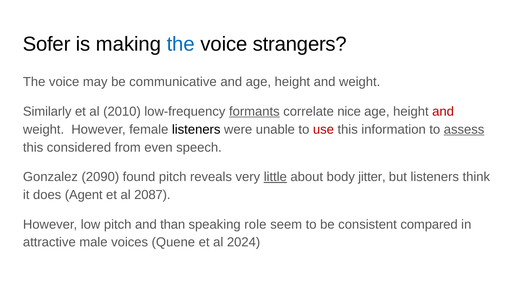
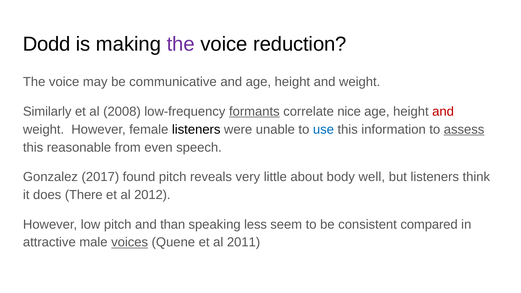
Sofer: Sofer -> Dodd
the at (181, 44) colour: blue -> purple
strangers: strangers -> reduction
2010: 2010 -> 2008
use colour: red -> blue
considered: considered -> reasonable
2090: 2090 -> 2017
little underline: present -> none
jitter: jitter -> well
Agent: Agent -> There
2087: 2087 -> 2012
role: role -> less
voices underline: none -> present
2024: 2024 -> 2011
